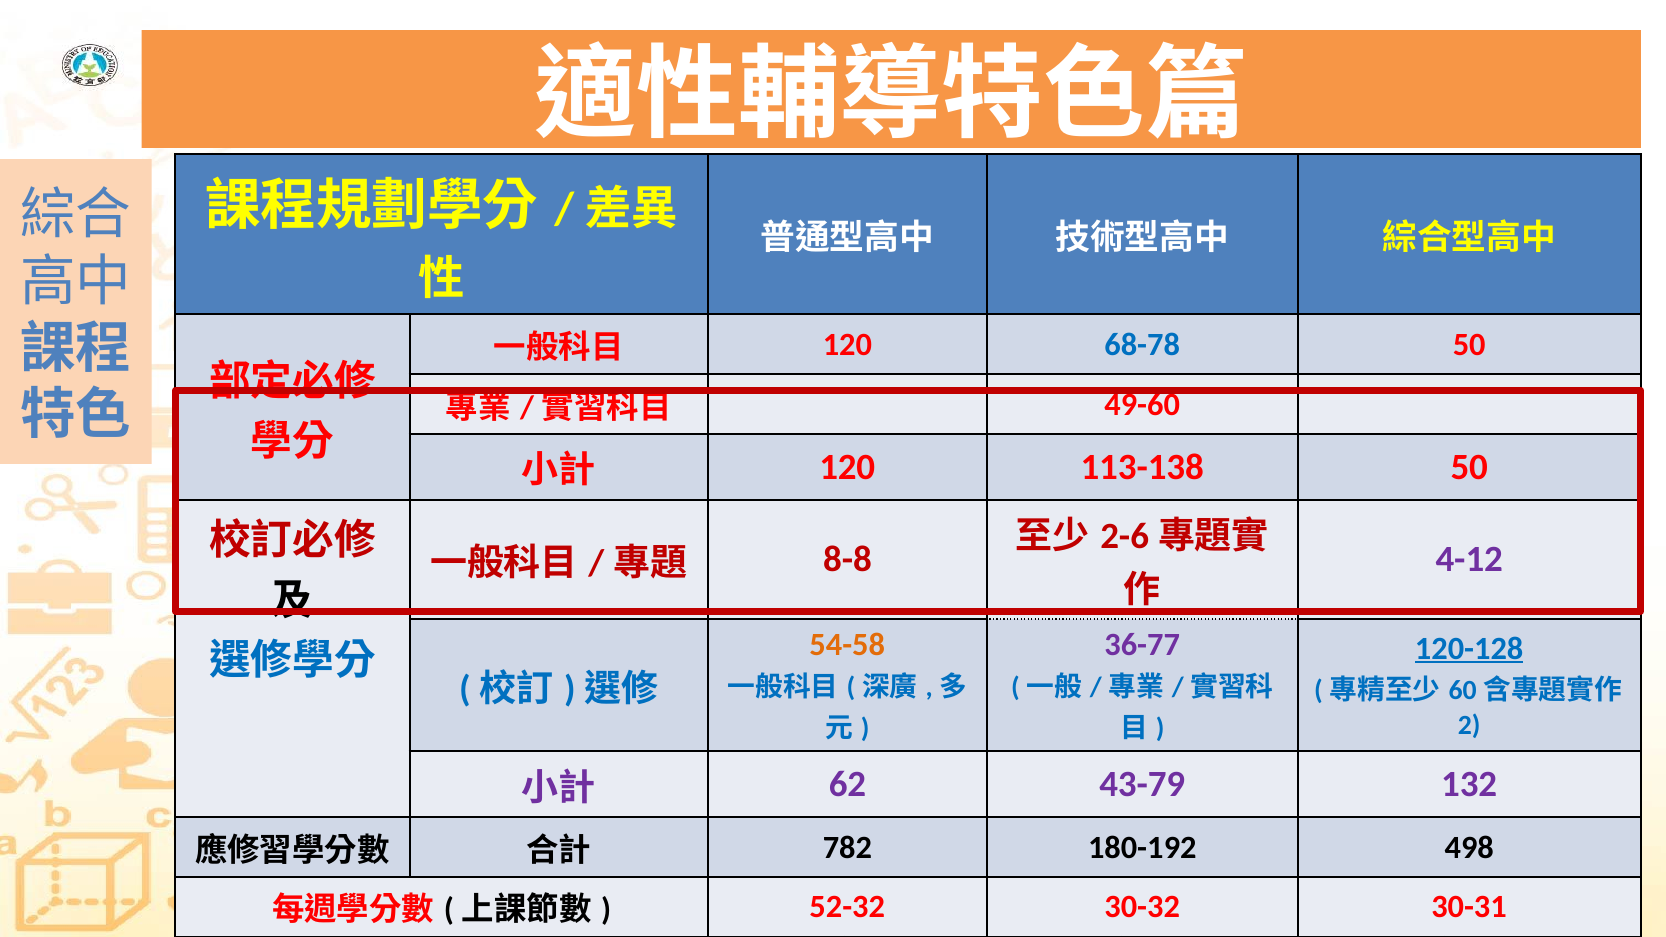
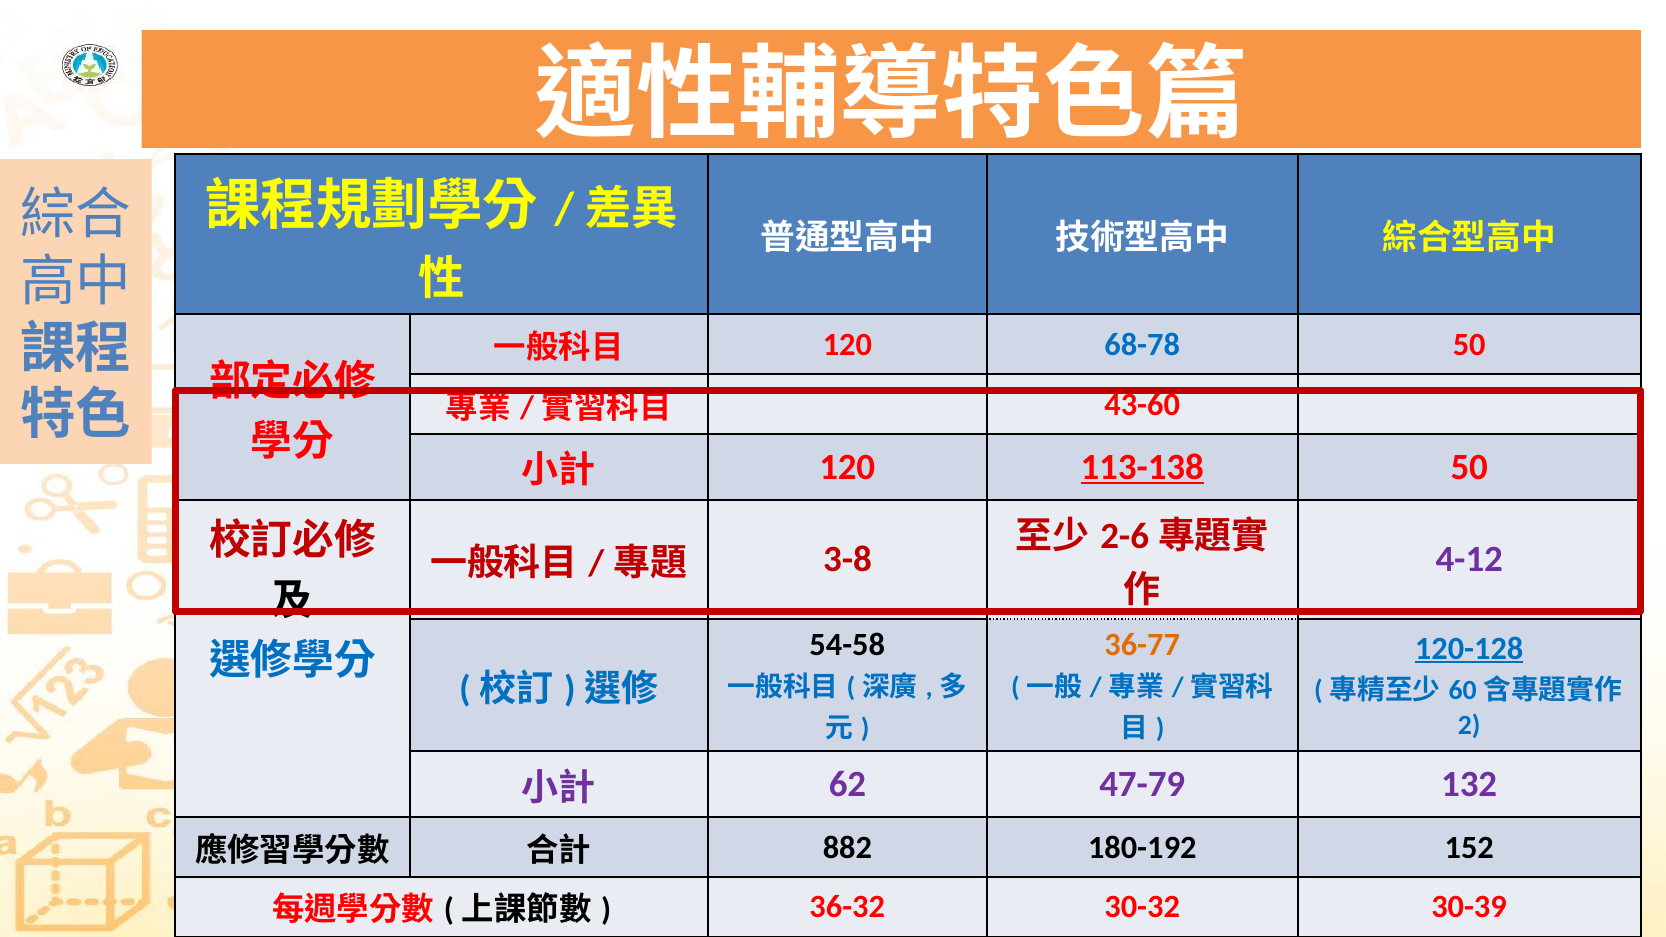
49-60: 49-60 -> 43-60
113-138 underline: none -> present
8-8: 8-8 -> 3-8
54-58 colour: orange -> black
36-77 colour: purple -> orange
43-79: 43-79 -> 47-79
782: 782 -> 882
498: 498 -> 152
52-32: 52-32 -> 36-32
30-31: 30-31 -> 30-39
